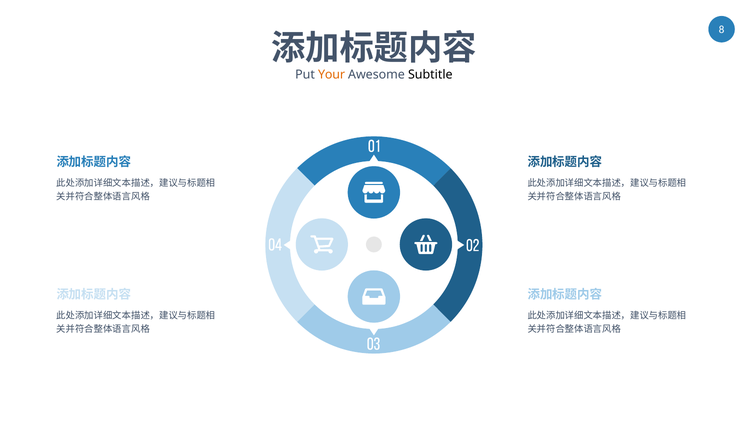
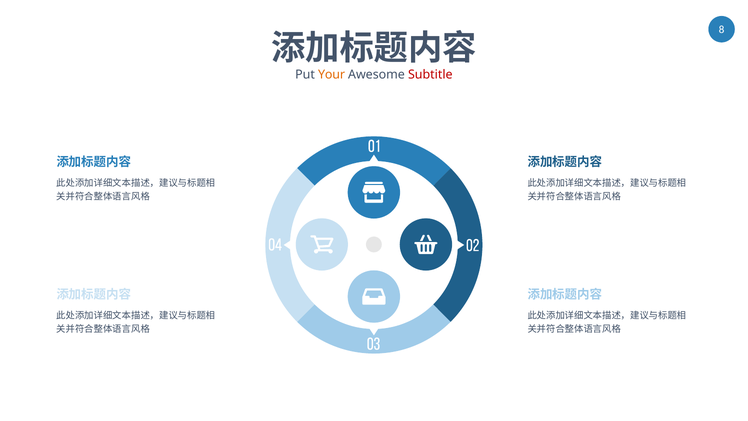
Subtitle colour: black -> red
